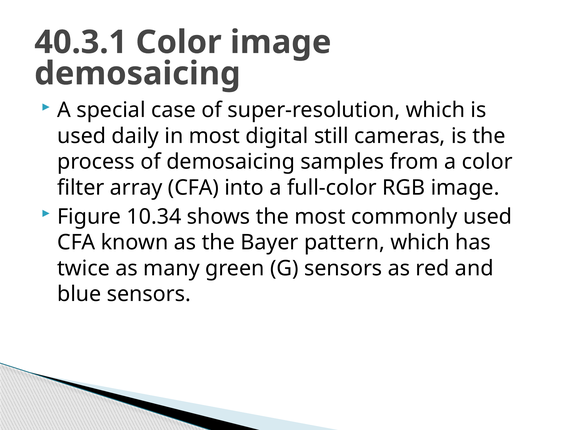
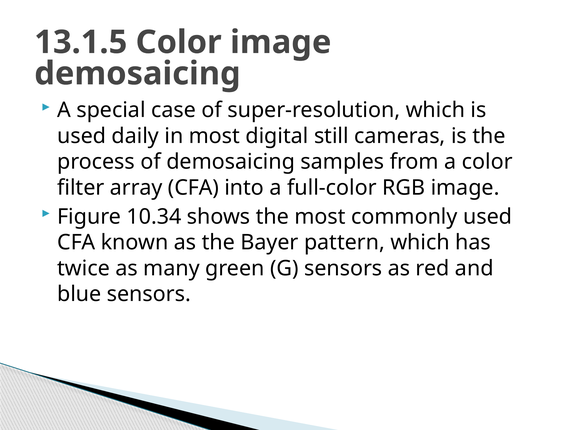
40.3.1: 40.3.1 -> 13.1.5
